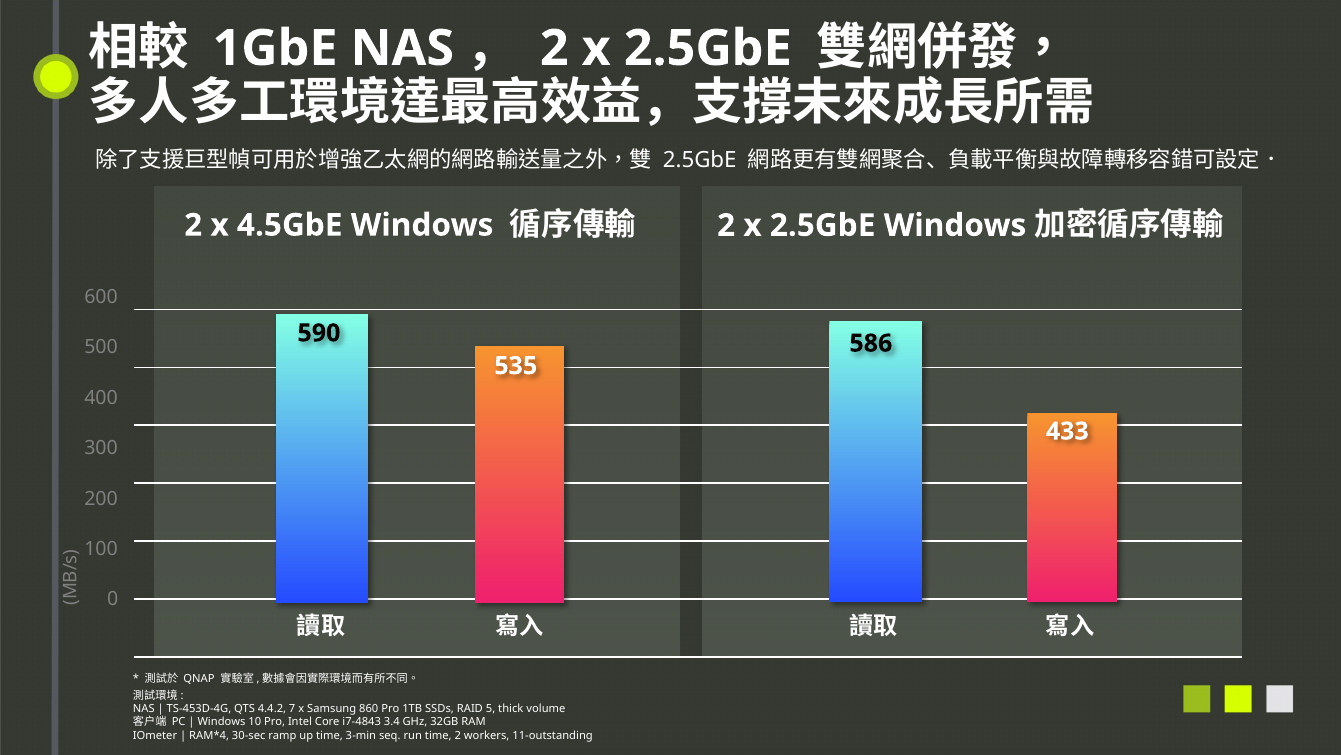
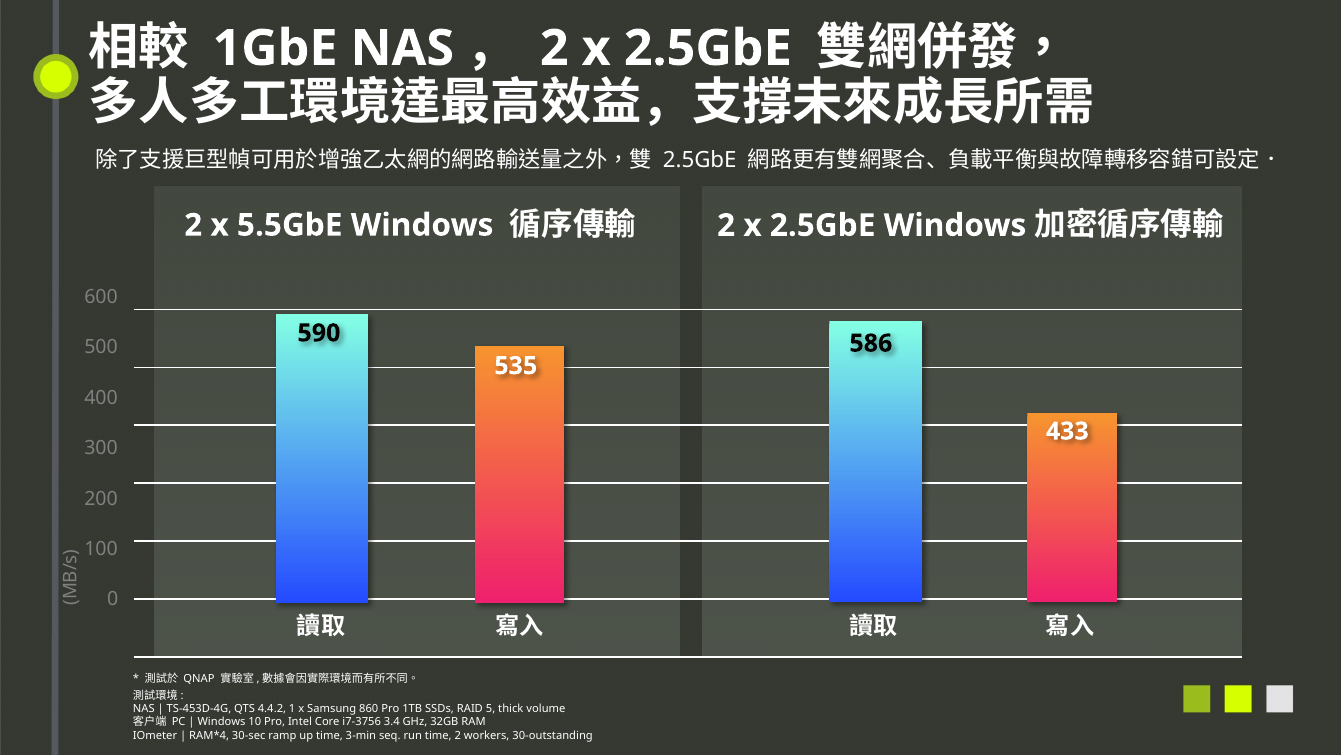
4.5GbE: 4.5GbE -> 5.5GbE
7: 7 -> 1
i7-4843: i7-4843 -> i7-3756
11-outstanding: 11-outstanding -> 30-outstanding
